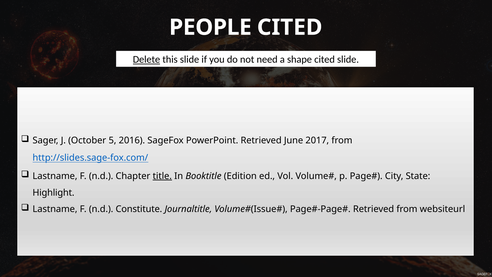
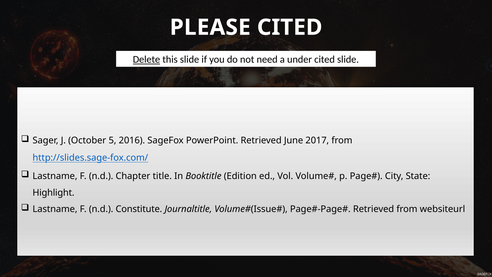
PEOPLE: PEOPLE -> PLEASE
shape: shape -> under
title underline: present -> none
